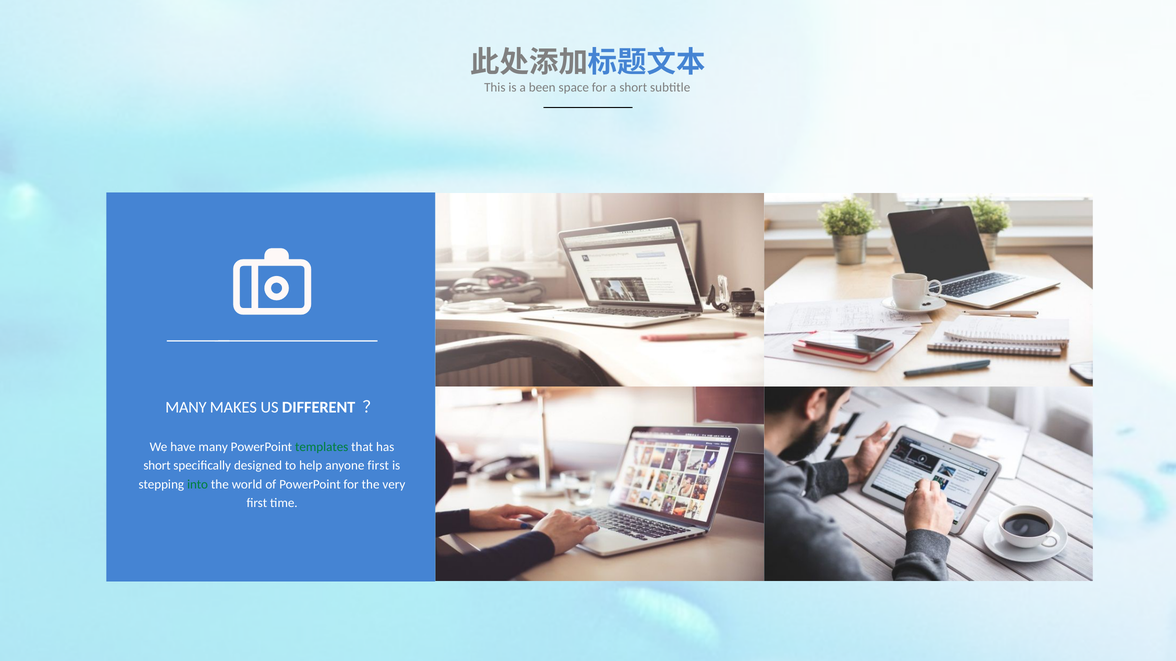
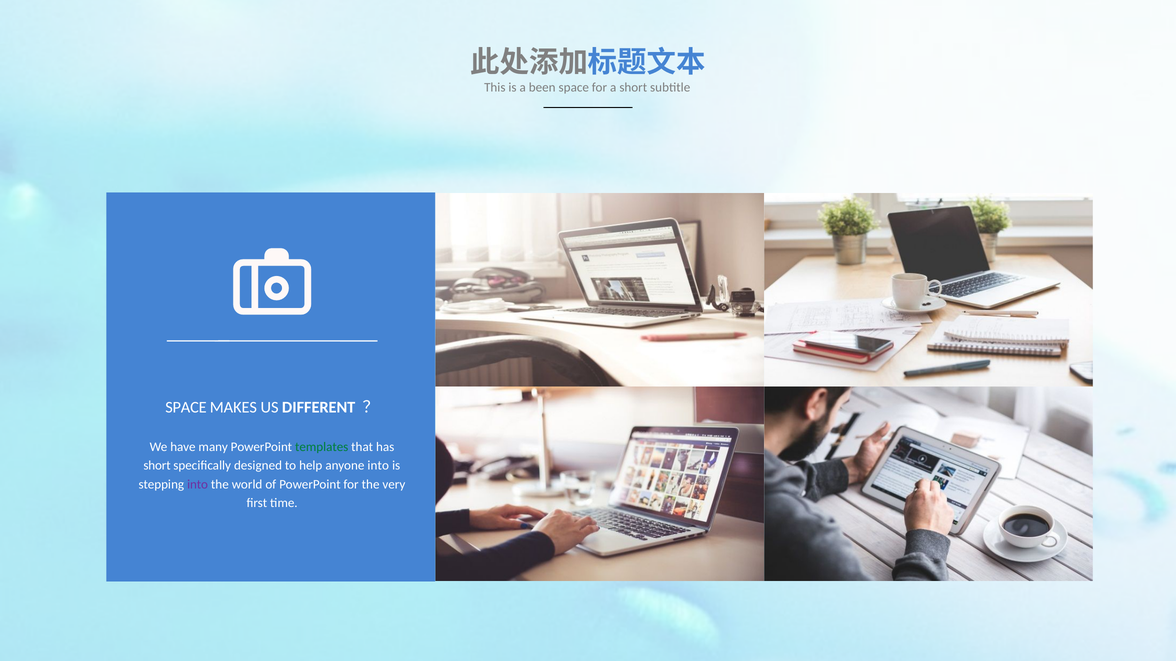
MANY at (186, 408): MANY -> SPACE
anyone first: first -> into
into at (198, 485) colour: green -> purple
